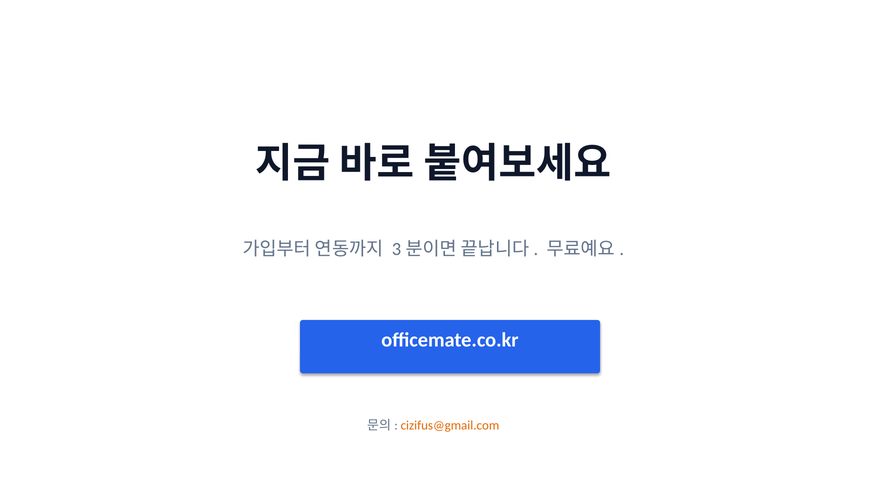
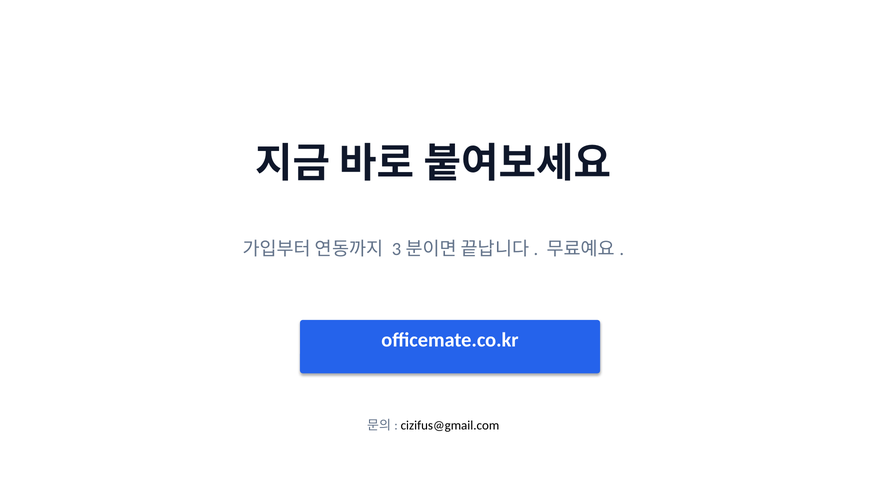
cizifus@gmail.com colour: orange -> black
